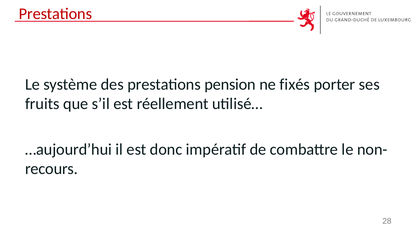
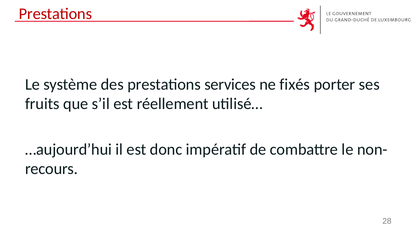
pension: pension -> services
